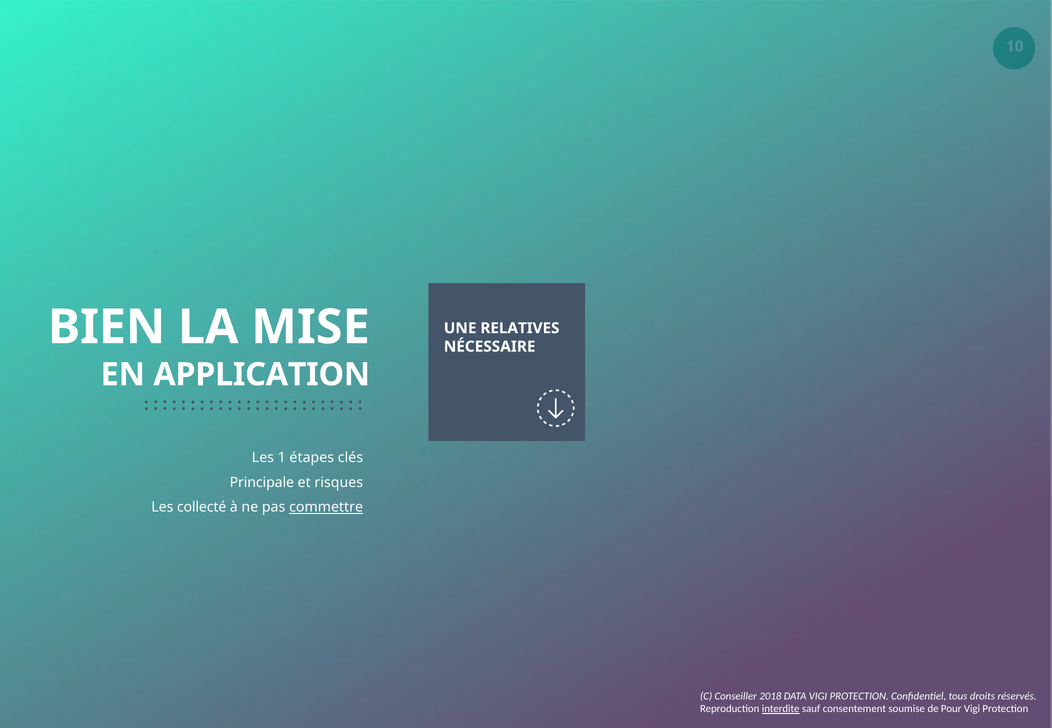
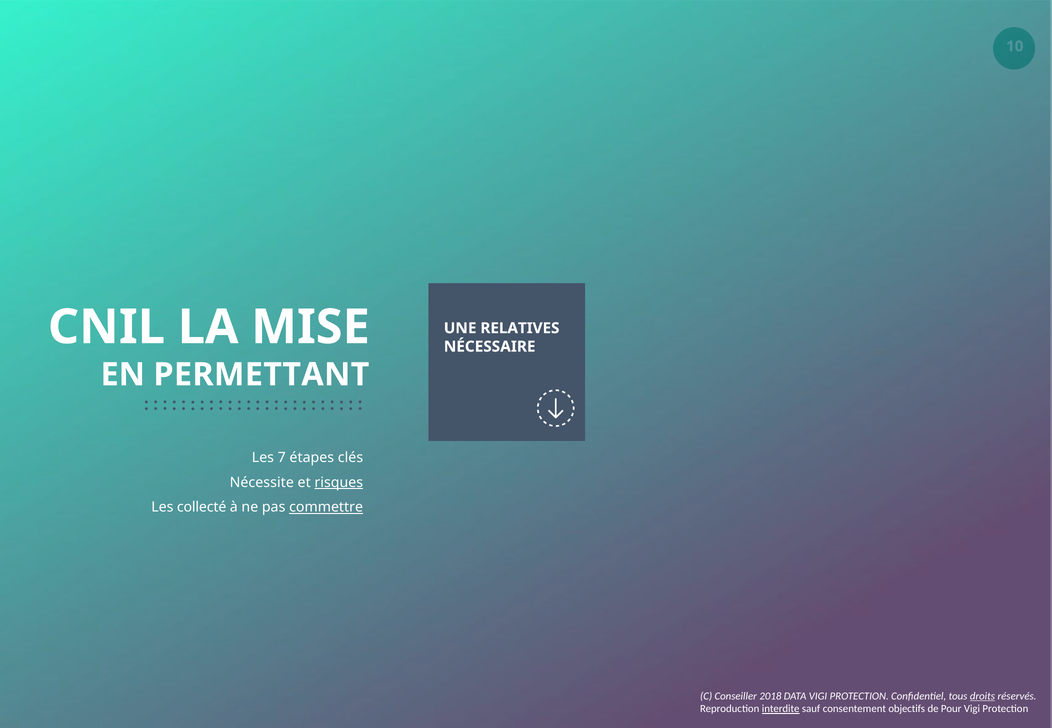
BIEN: BIEN -> CNIL
APPLICATION: APPLICATION -> PERMETTANT
1: 1 -> 7
Principale: Principale -> Nécessite
risques underline: none -> present
droits underline: none -> present
soumise: soumise -> objectifs
